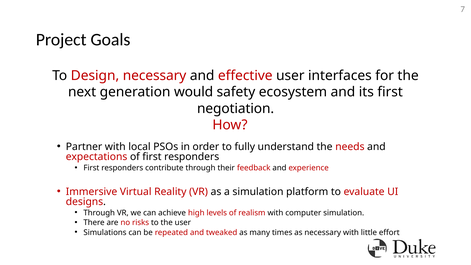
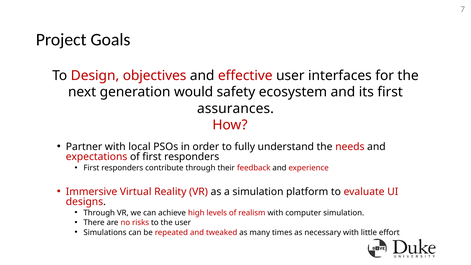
Design necessary: necessary -> objectives
negotiation: negotiation -> assurances
